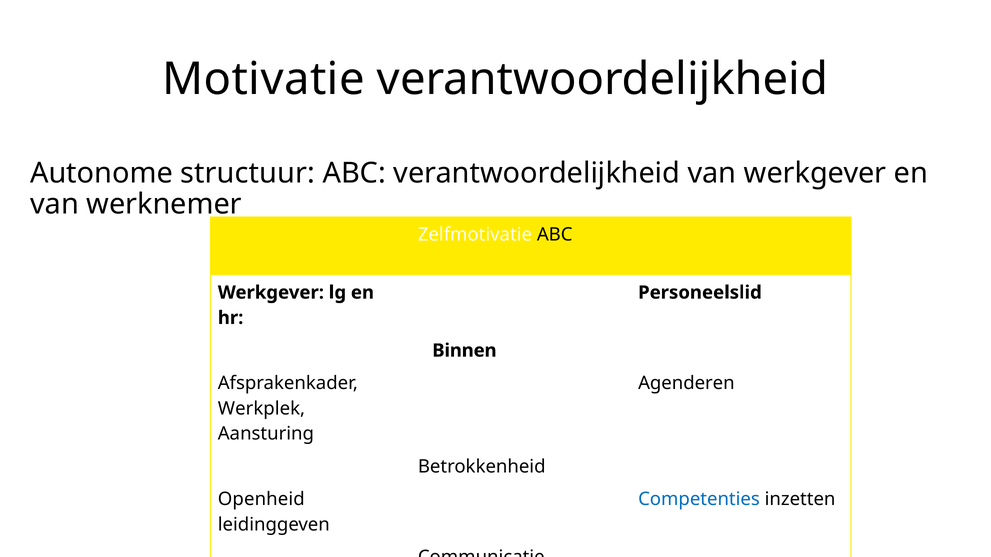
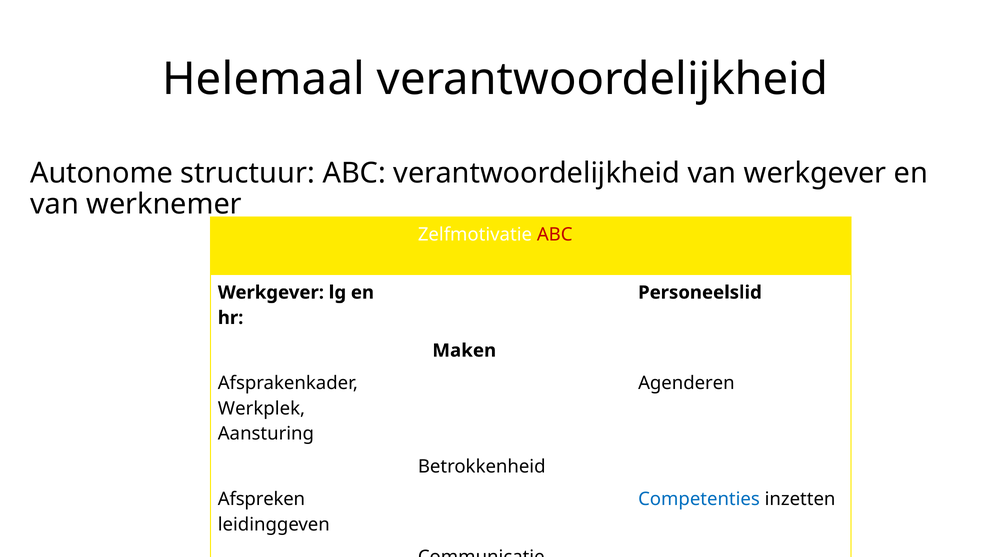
Motivatie: Motivatie -> Helemaal
ABC at (555, 235) colour: black -> red
Binnen: Binnen -> Maken
Openheid: Openheid -> Afspreken
